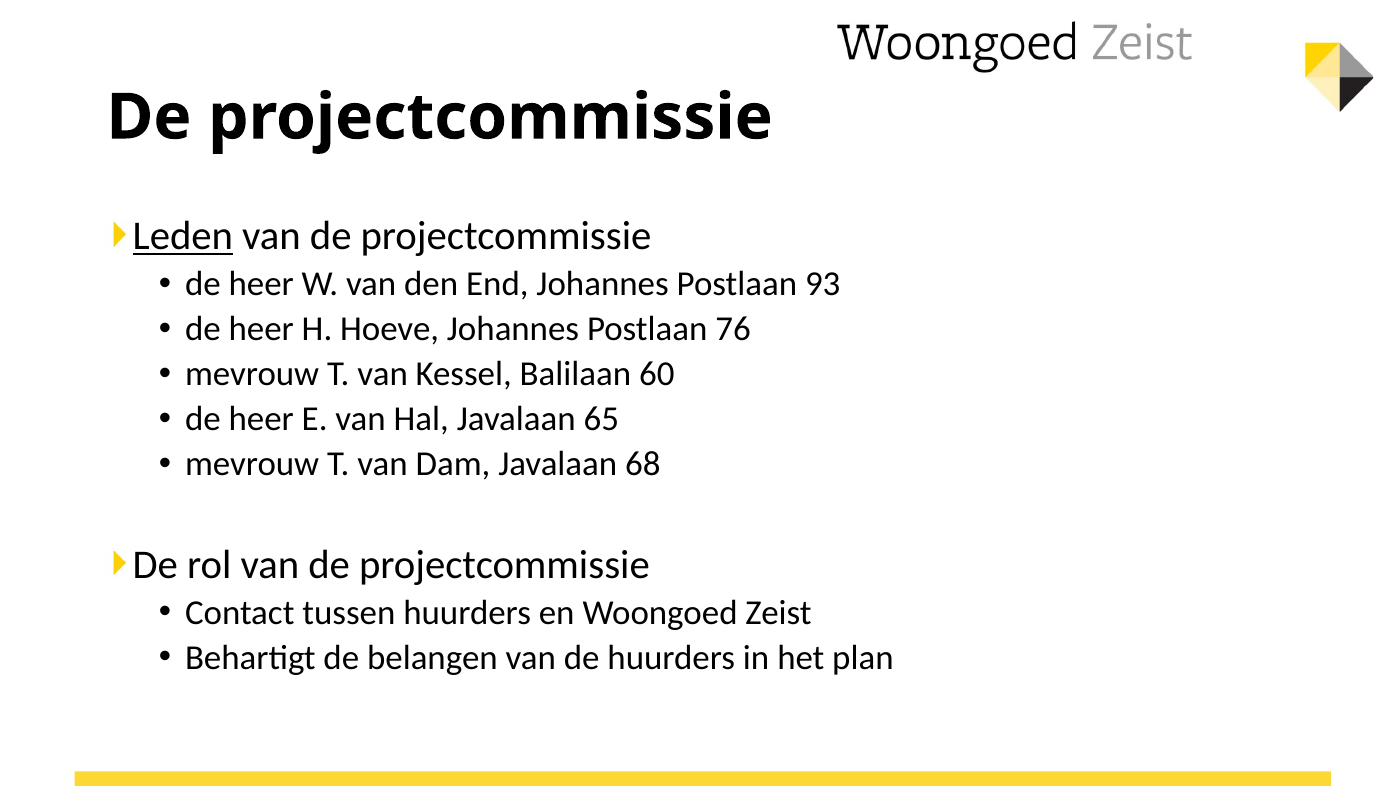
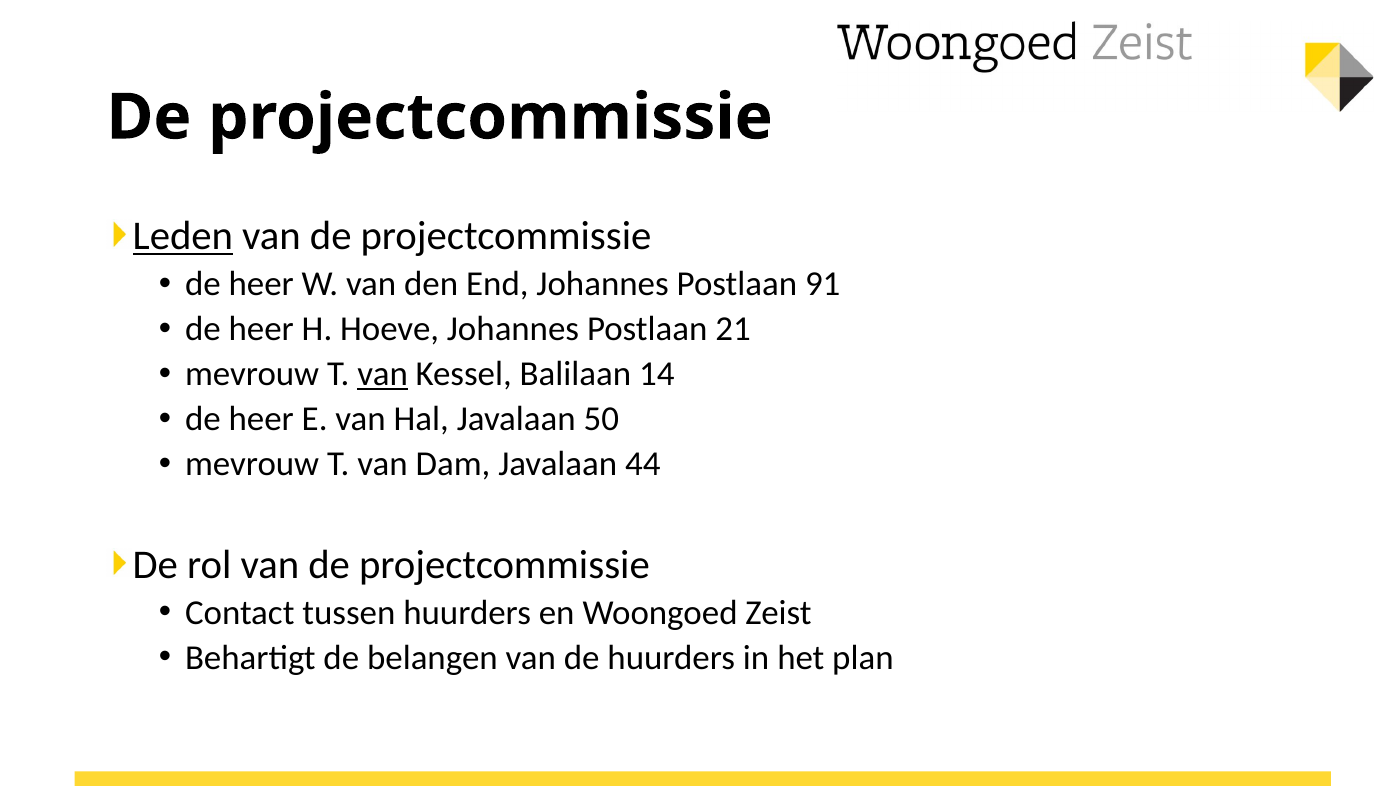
93: 93 -> 91
76: 76 -> 21
van at (383, 374) underline: none -> present
60: 60 -> 14
65: 65 -> 50
68: 68 -> 44
